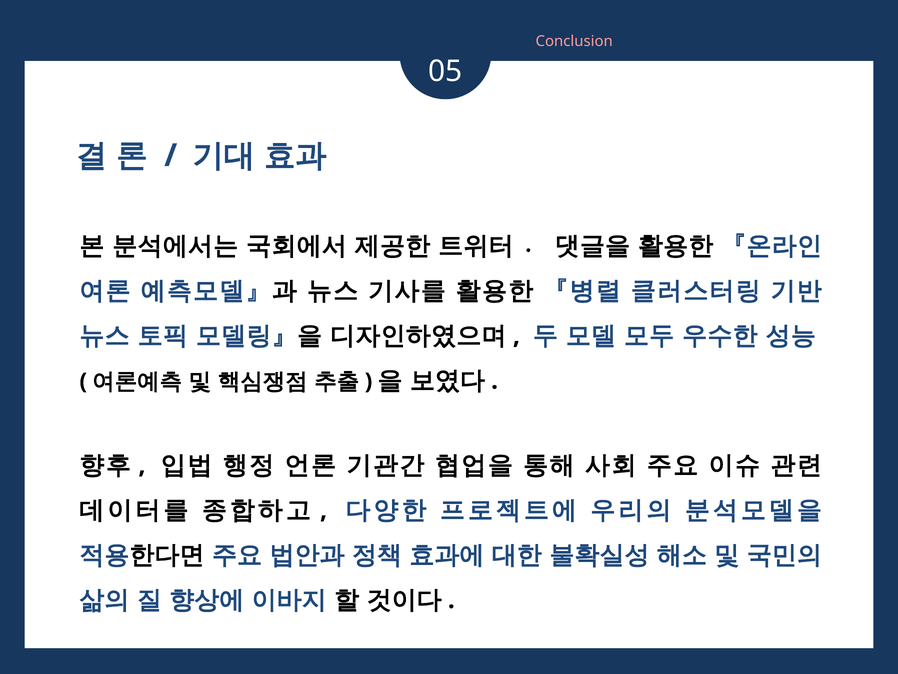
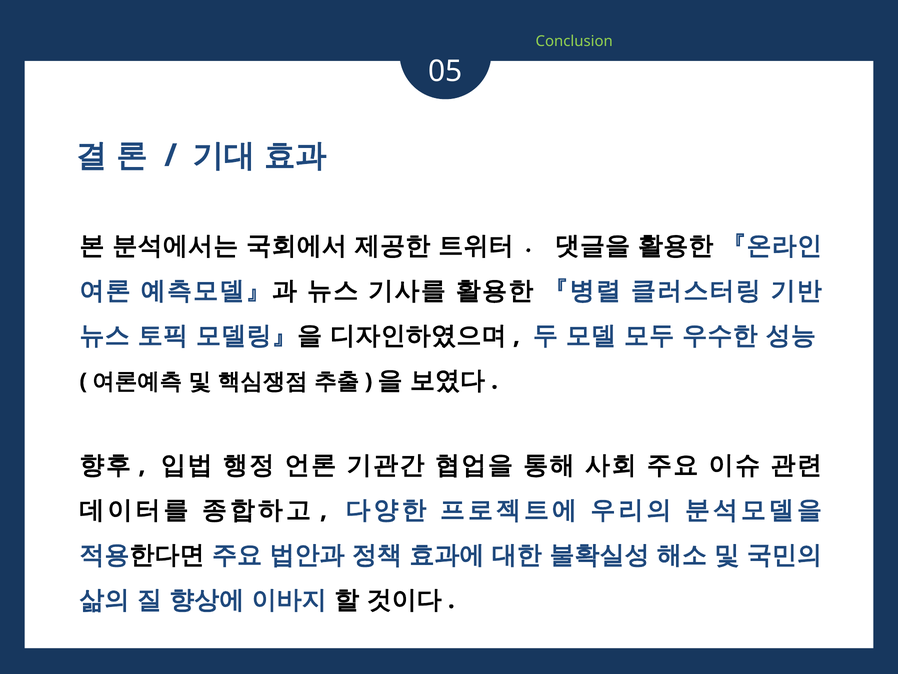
Conclusion colour: pink -> light green
